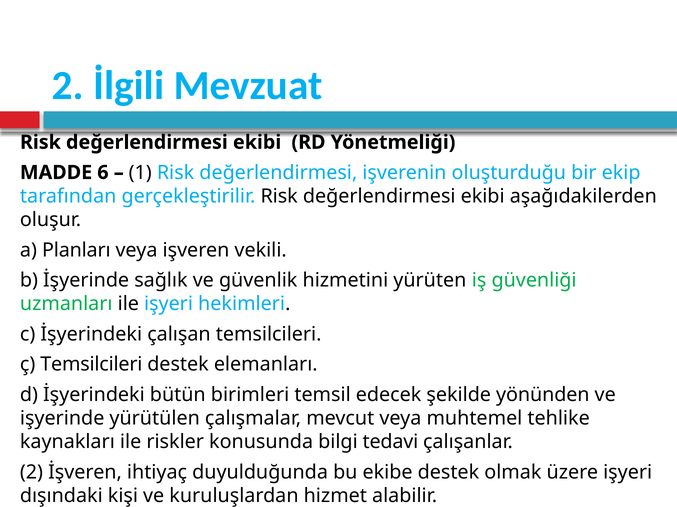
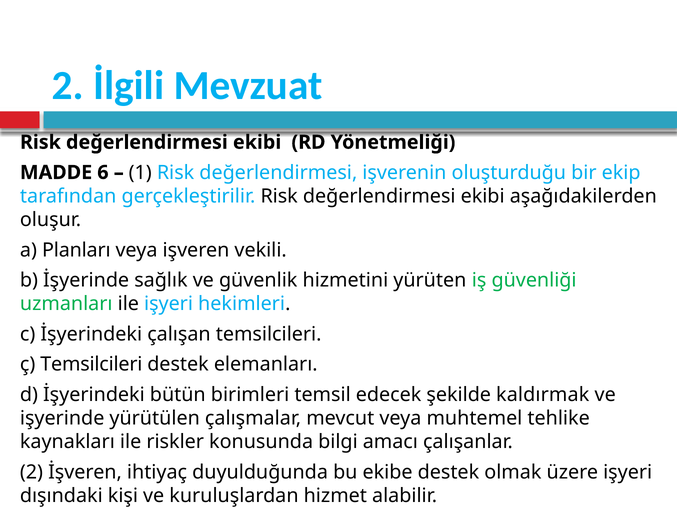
yönünden: yönünden -> kaldırmak
tedavi: tedavi -> amacı
